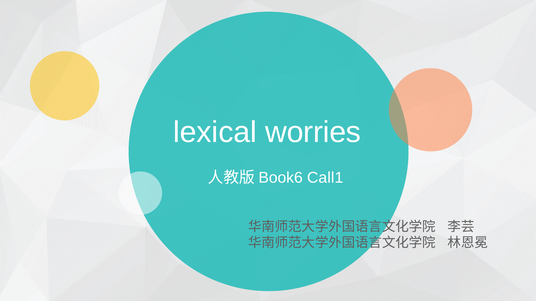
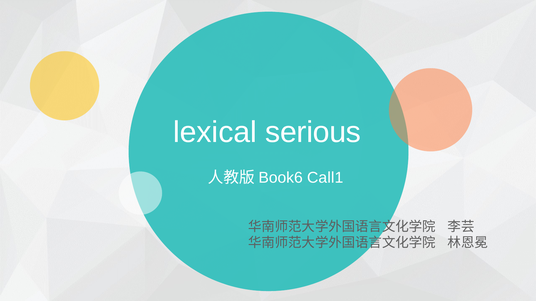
worries: worries -> serious
